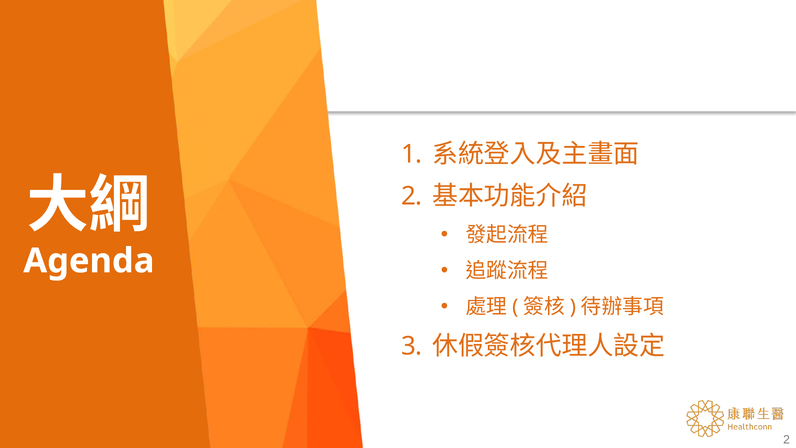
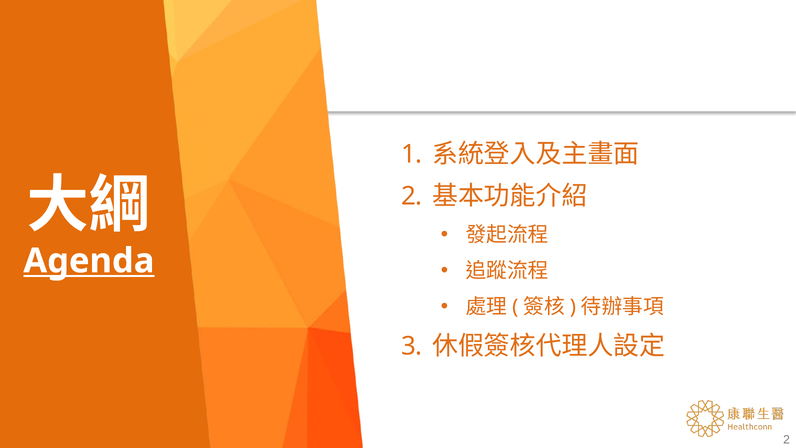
Agenda underline: none -> present
